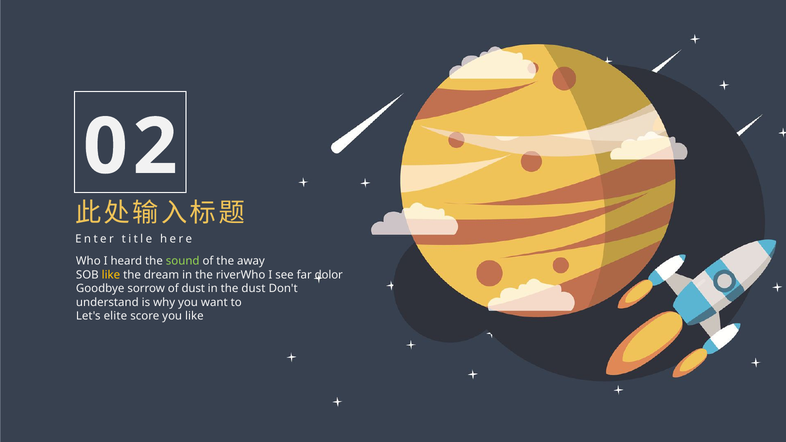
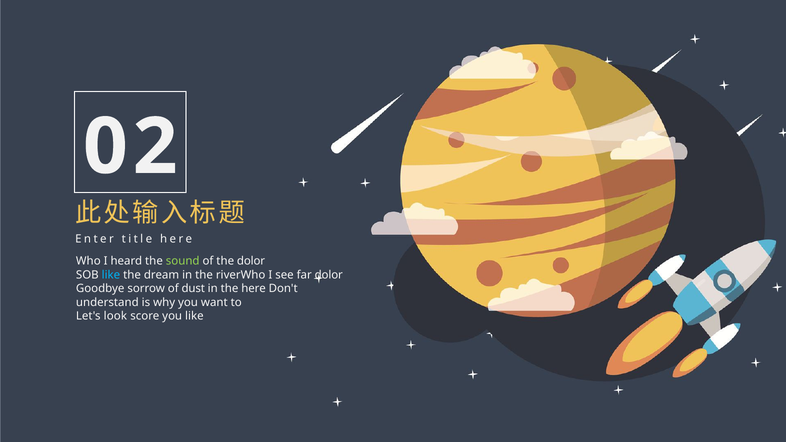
the away: away -> dolor
like at (111, 275) colour: yellow -> light blue
the dust: dust -> here
elite: elite -> look
